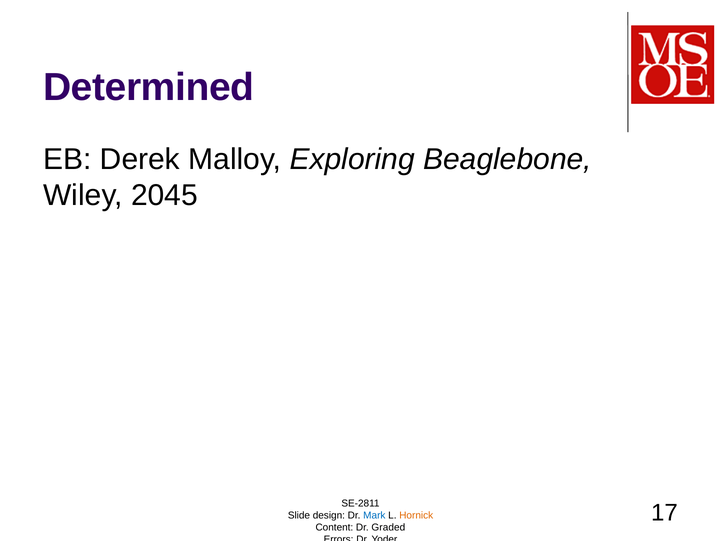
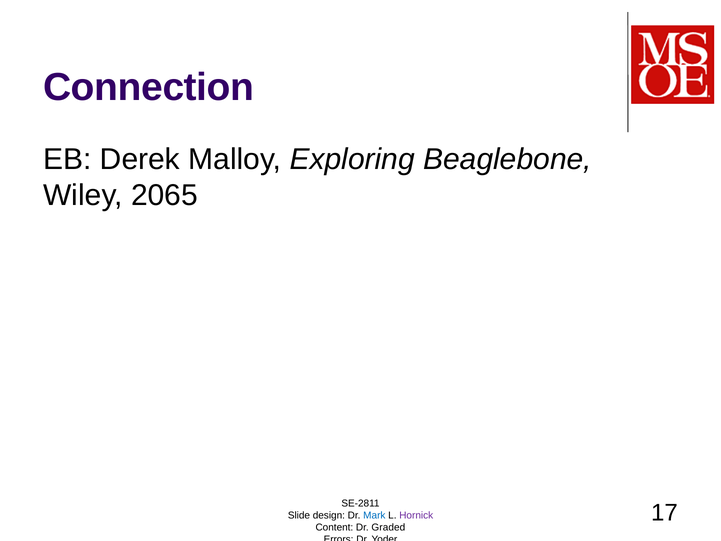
Determined: Determined -> Connection
2045: 2045 -> 2065
Hornick colour: orange -> purple
